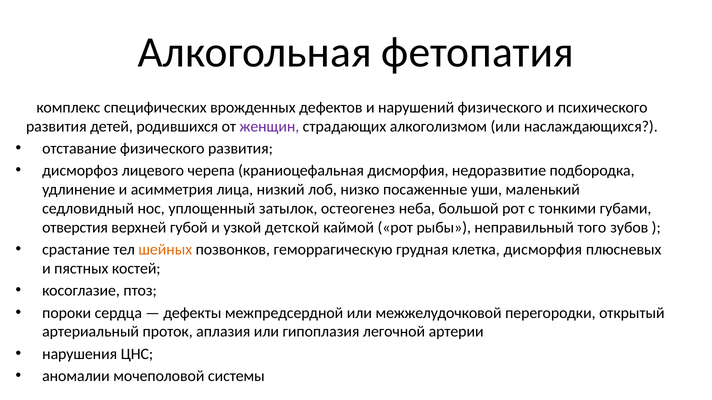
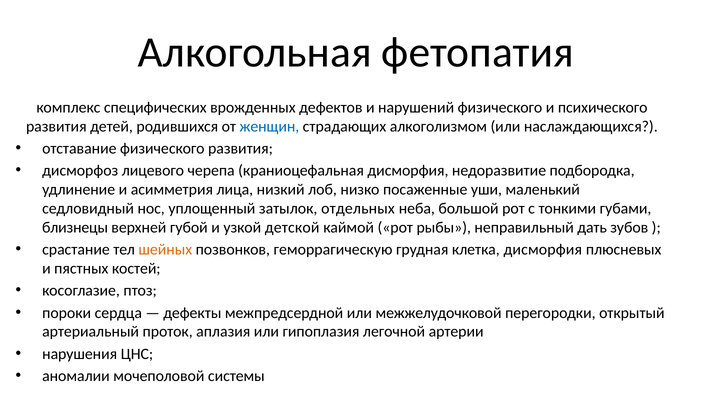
женщин colour: purple -> blue
остеогенез: остеогенез -> отдельных
отверстия: отверстия -> близнецы
того: того -> дать
